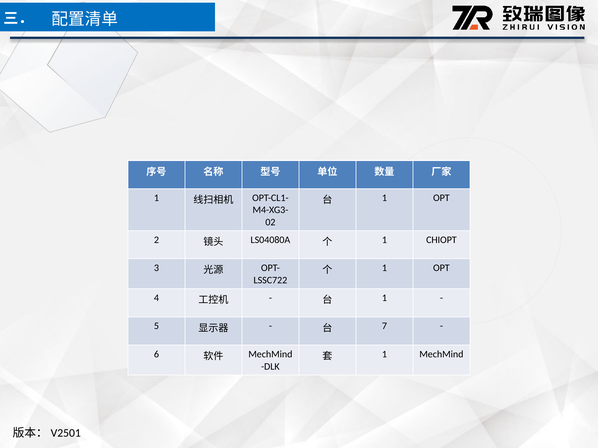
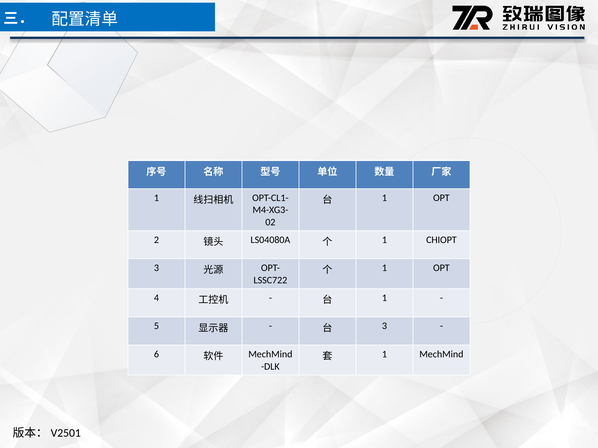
7 at (384, 326): 7 -> 3
